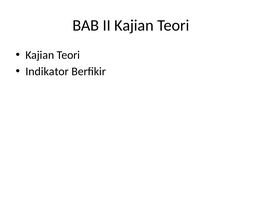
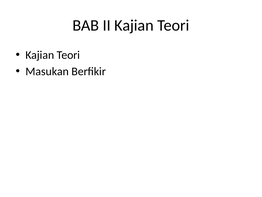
Indikator: Indikator -> Masukan
